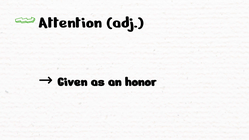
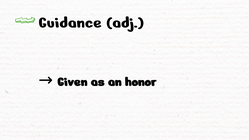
Attention: Attention -> Guidance
